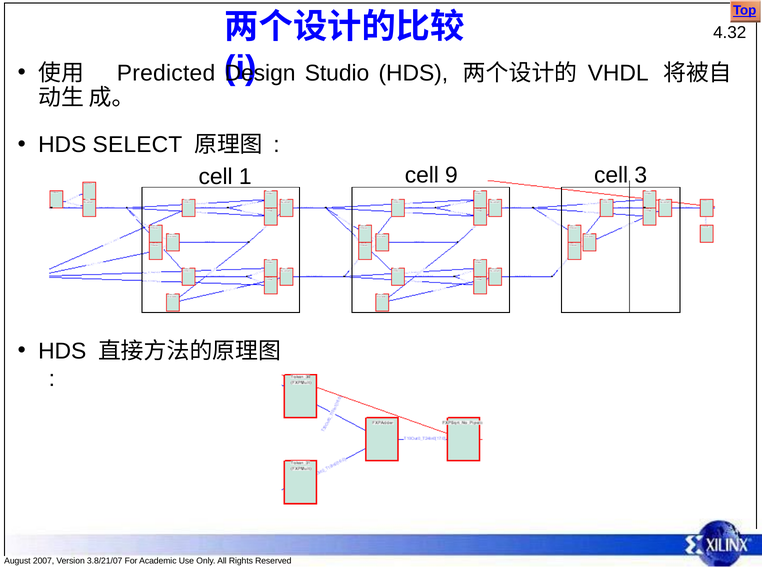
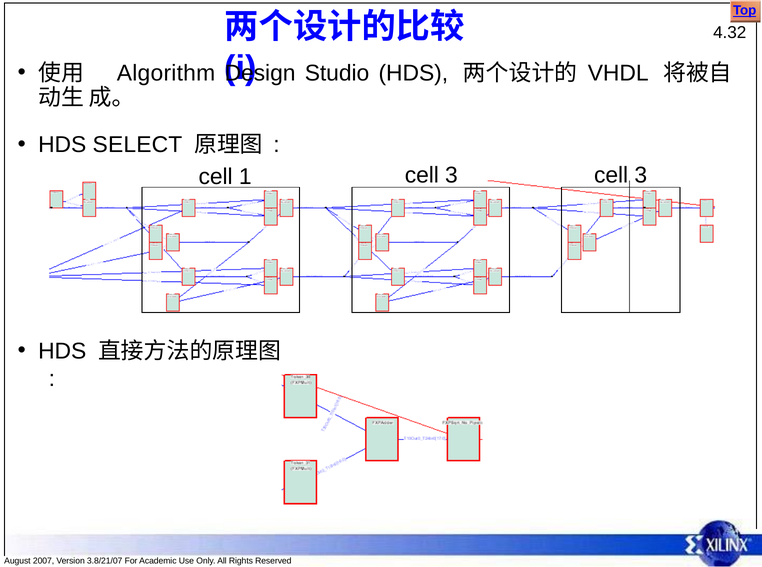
Predicted: Predicted -> Algorithm
1 cell 9: 9 -> 3
